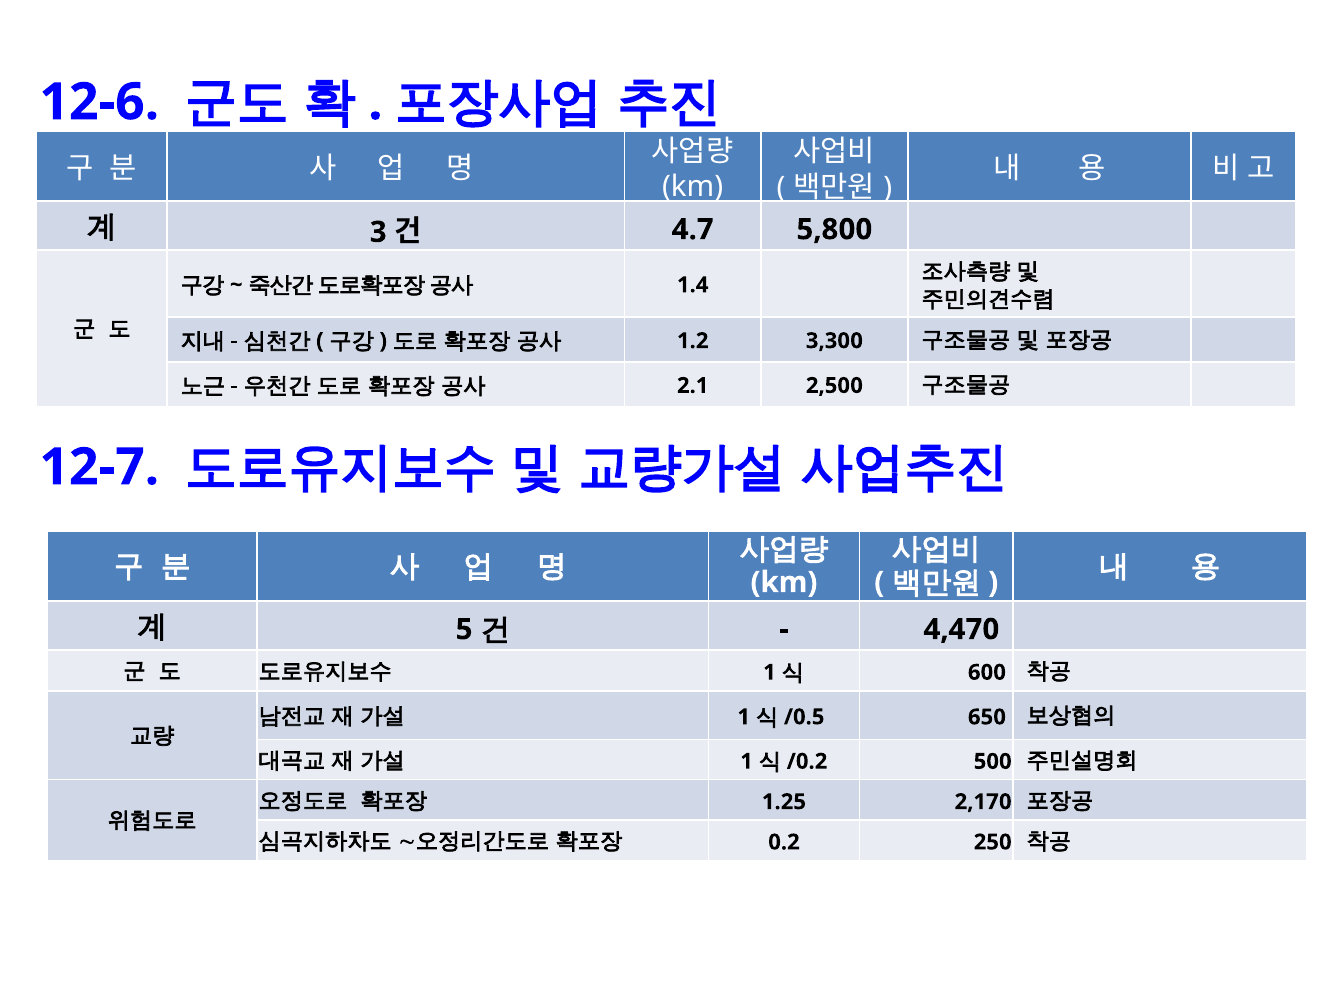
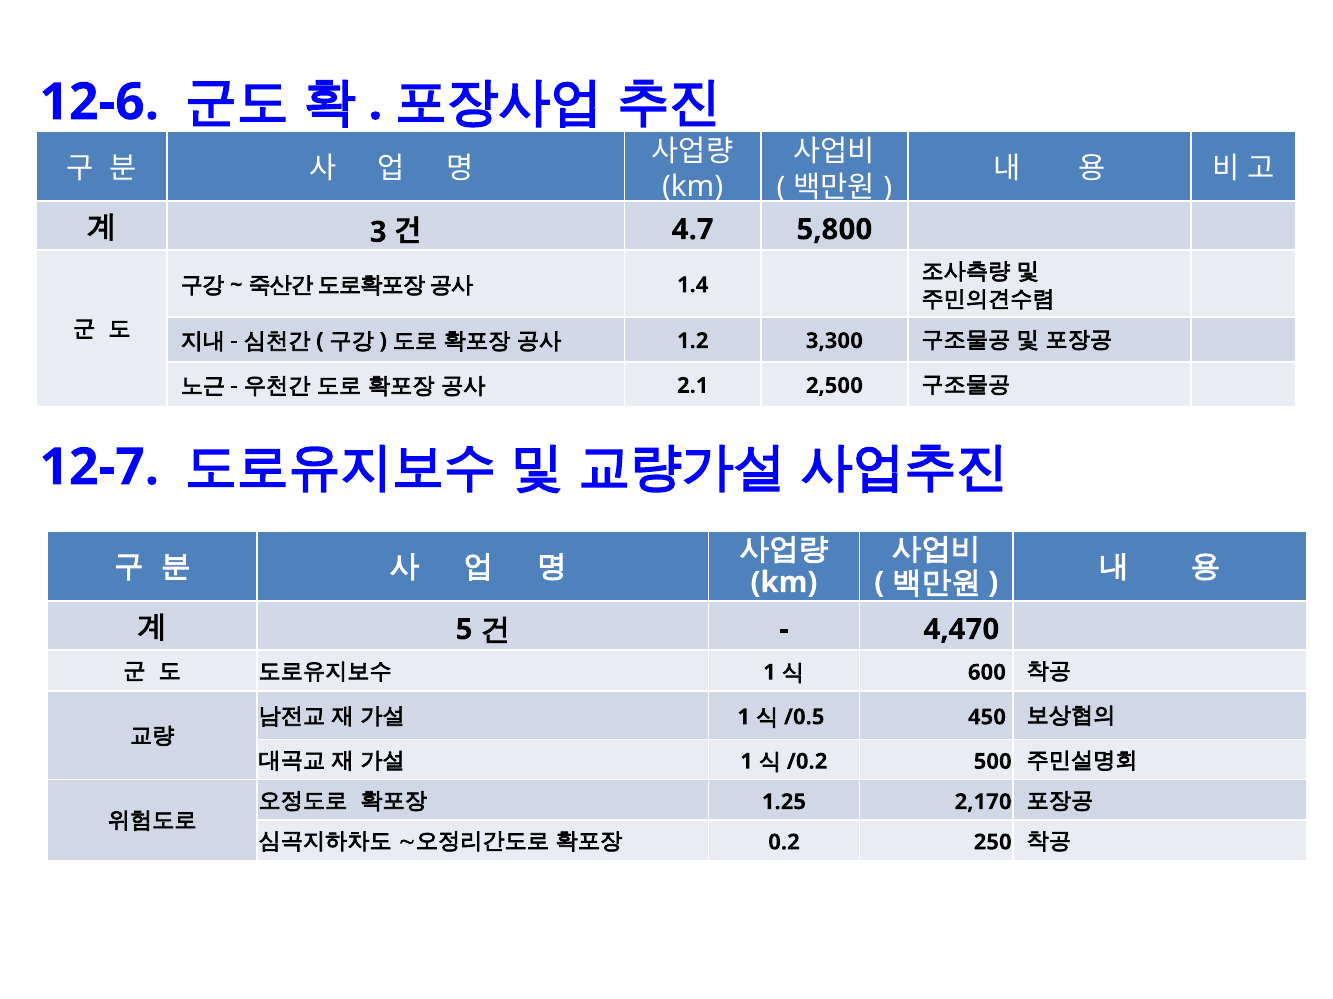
650: 650 -> 450
